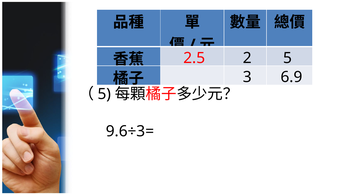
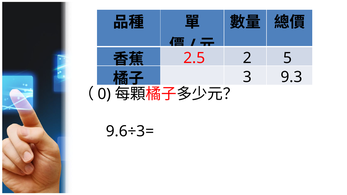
6.9: 6.9 -> 9.3
5 at (104, 94): 5 -> 0
